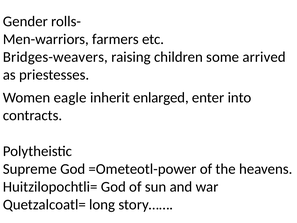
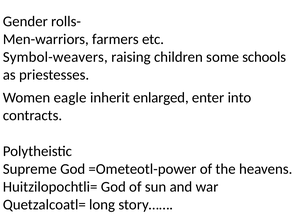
Bridges-weavers: Bridges-weavers -> Symbol-weavers
arrived: arrived -> schools
